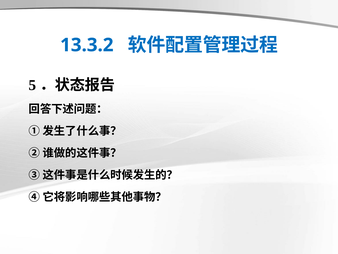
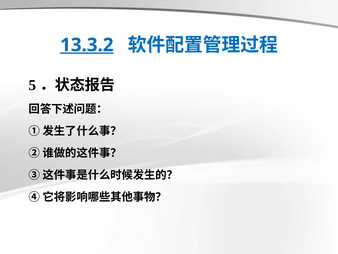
13.3.2 underline: none -> present
